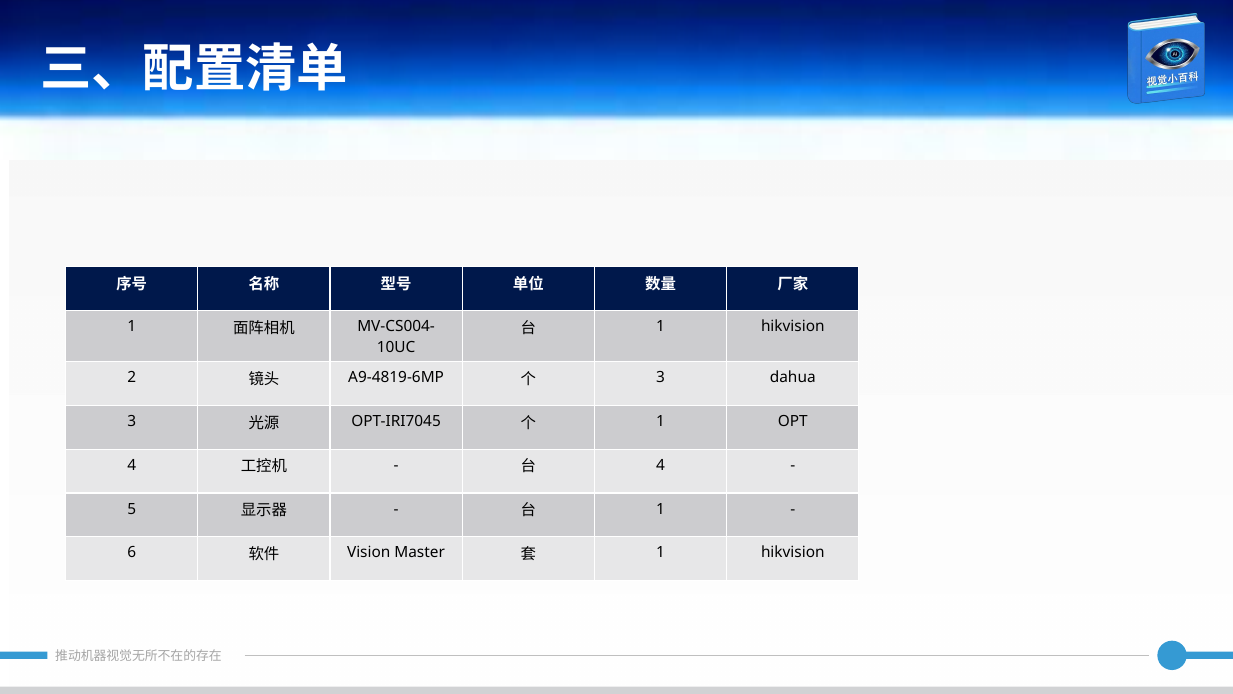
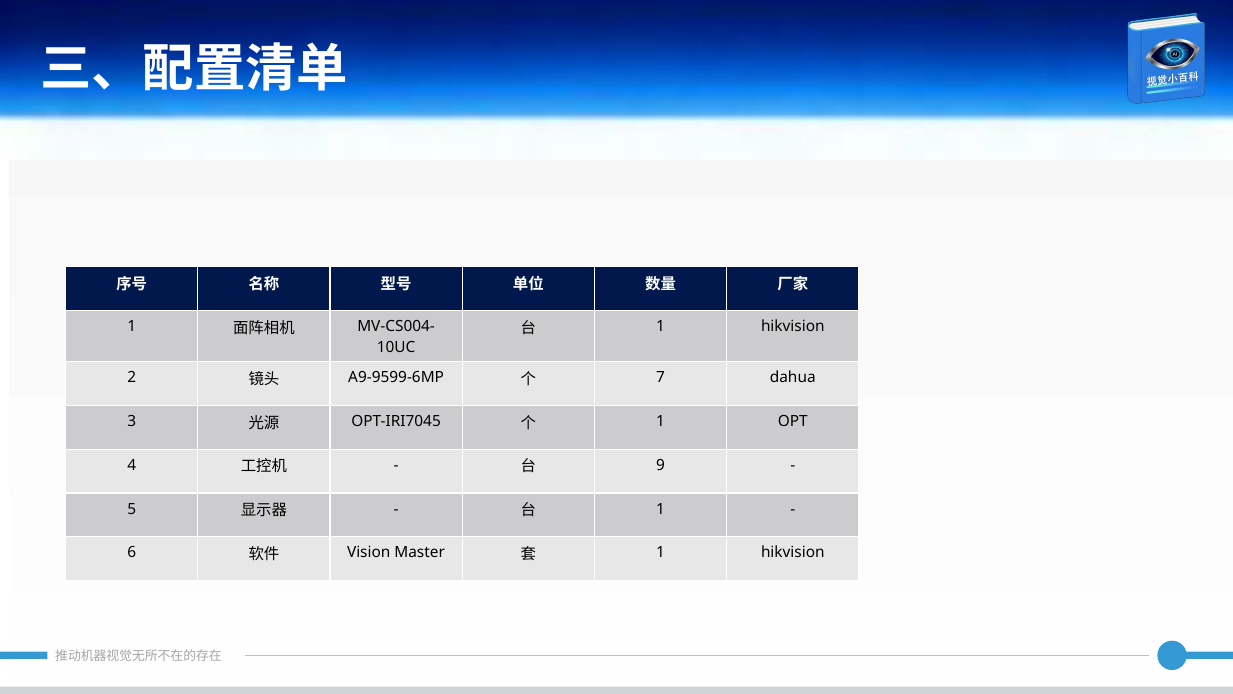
A9-4819-6MP: A9-4819-6MP -> A9-9599-6MP
3 at (661, 378): 3 -> 7
4 at (661, 465): 4 -> 9
